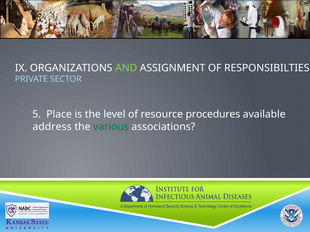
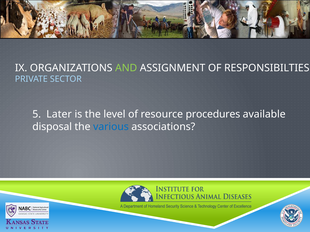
Place: Place -> Later
address: address -> disposal
various colour: green -> blue
